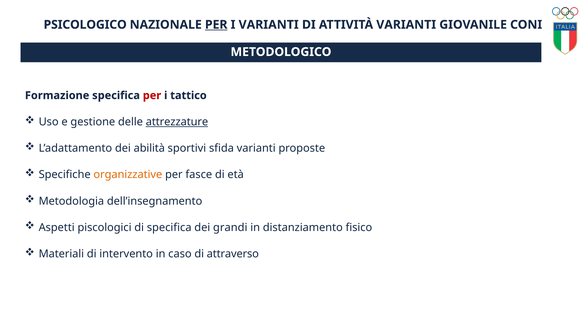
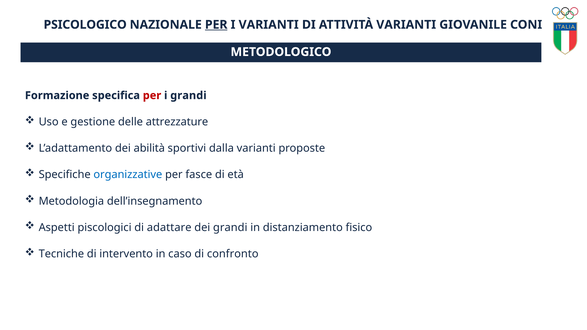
i tattico: tattico -> grandi
attrezzature underline: present -> none
sfida: sfida -> dalla
organizzative colour: orange -> blue
di specifica: specifica -> adattare
Materiali: Materiali -> Tecniche
attraverso: attraverso -> confronto
